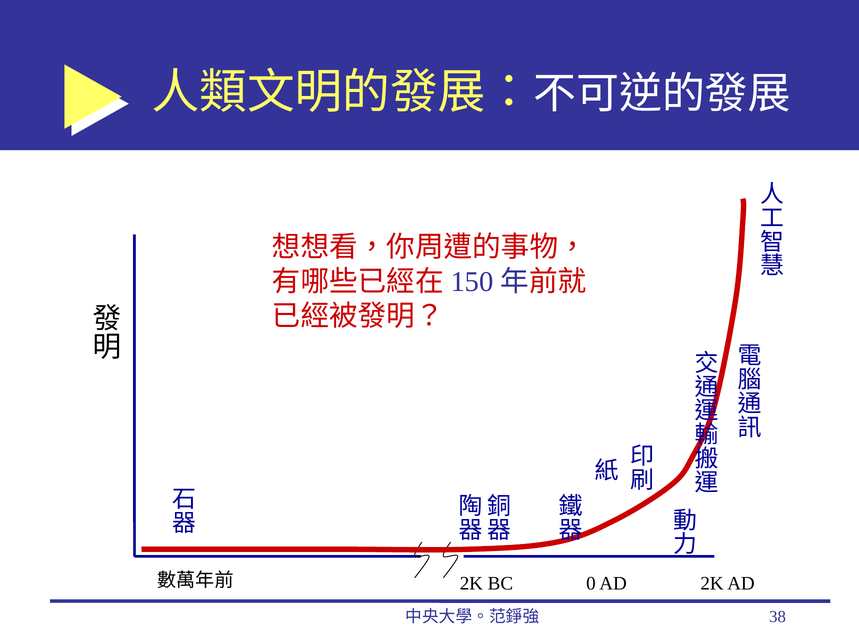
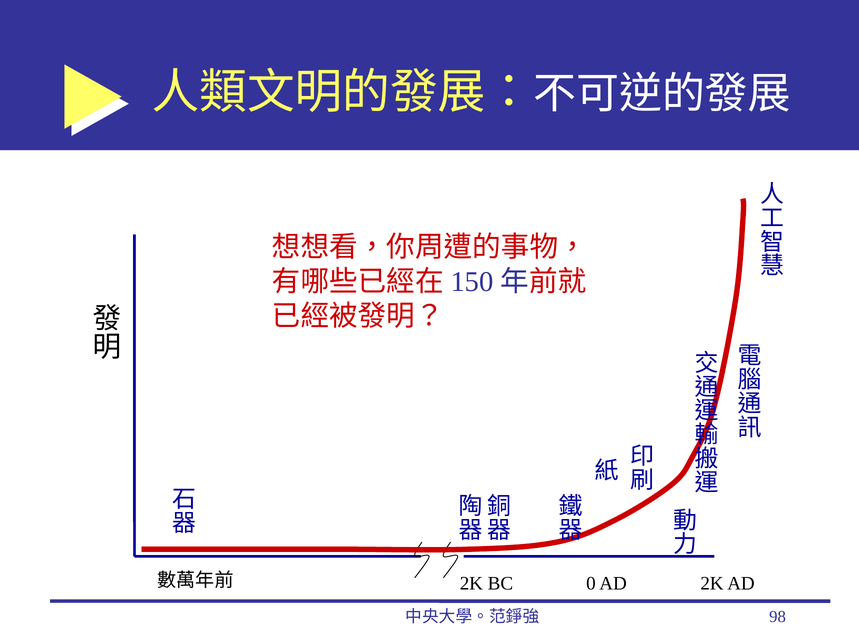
38: 38 -> 98
